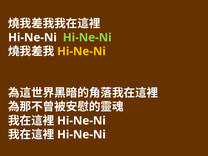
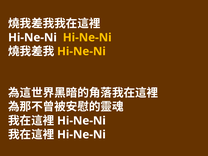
Hi-Ne-Ni at (87, 38) colour: light green -> yellow
